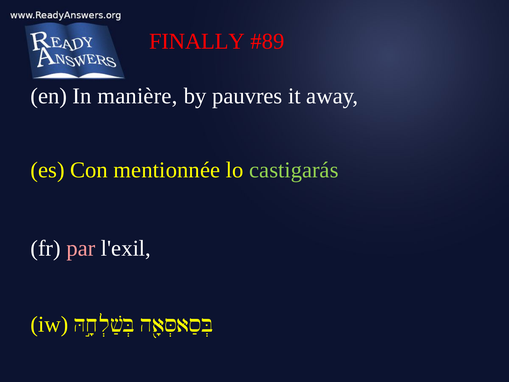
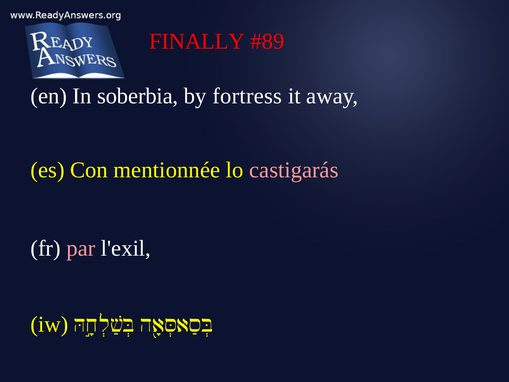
manière: manière -> soberbia
pauvres: pauvres -> fortress
castigarás colour: light green -> pink
